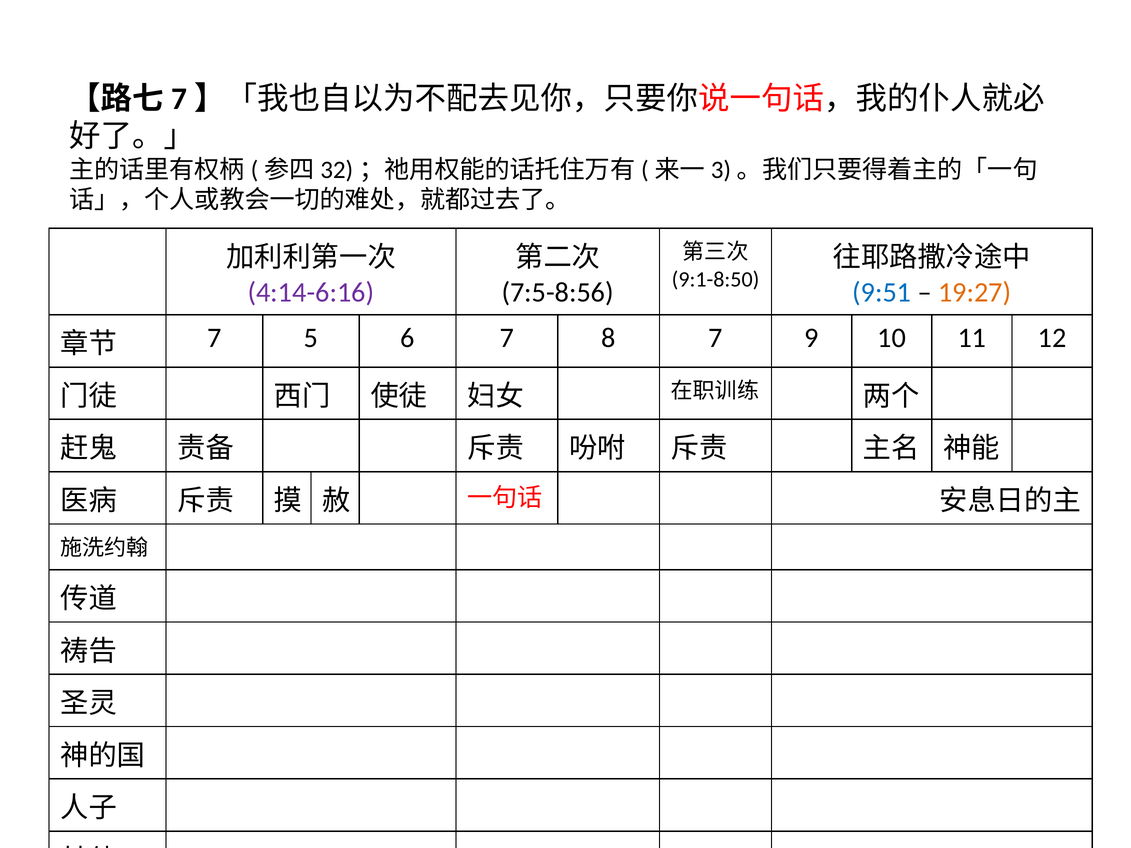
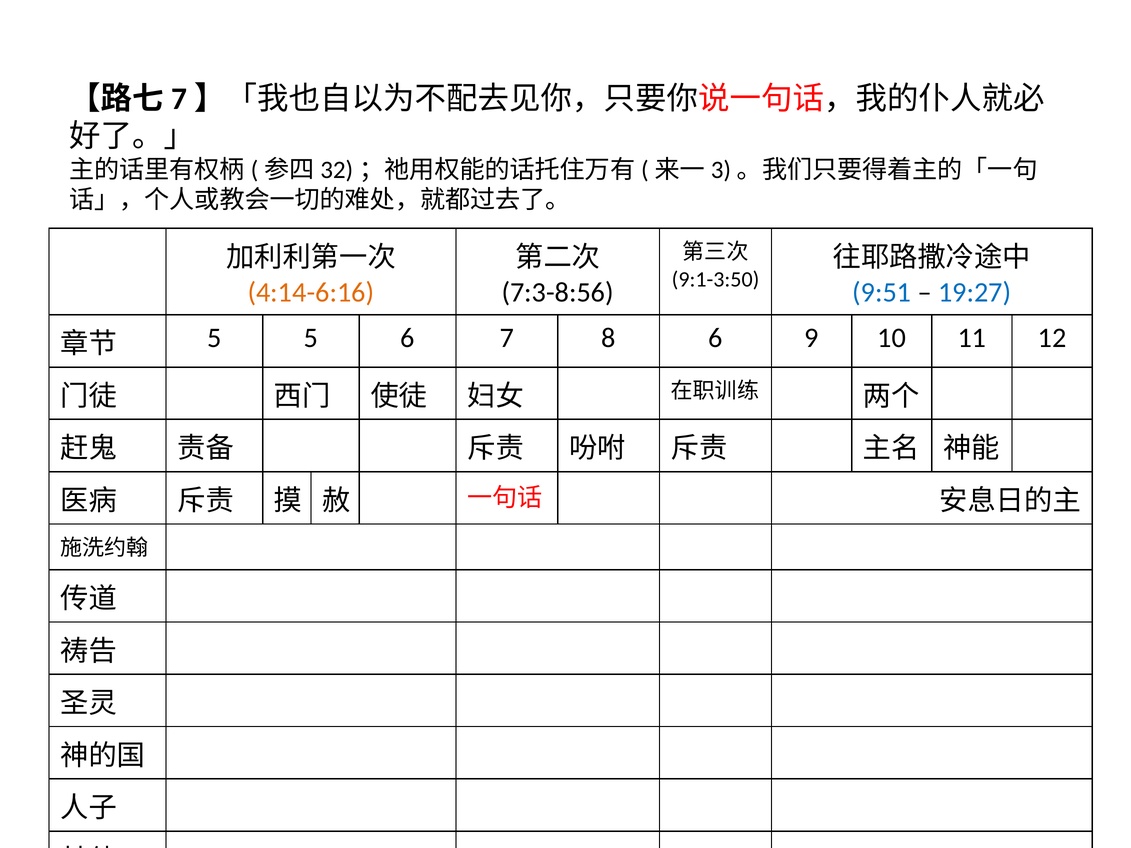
9:1-8:50: 9:1-8:50 -> 9:1-3:50
4:14-6:16 colour: purple -> orange
7:5-8:56: 7:5-8:56 -> 7:3-8:56
19:27 colour: orange -> blue
7 at (214, 338): 7 -> 5
8 7: 7 -> 6
